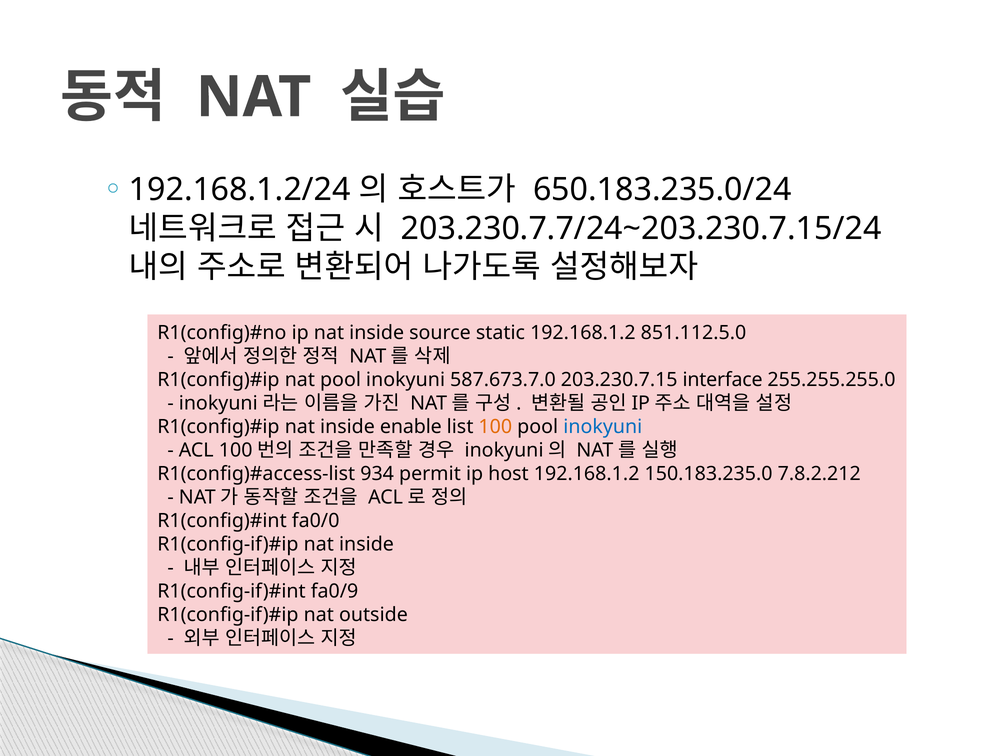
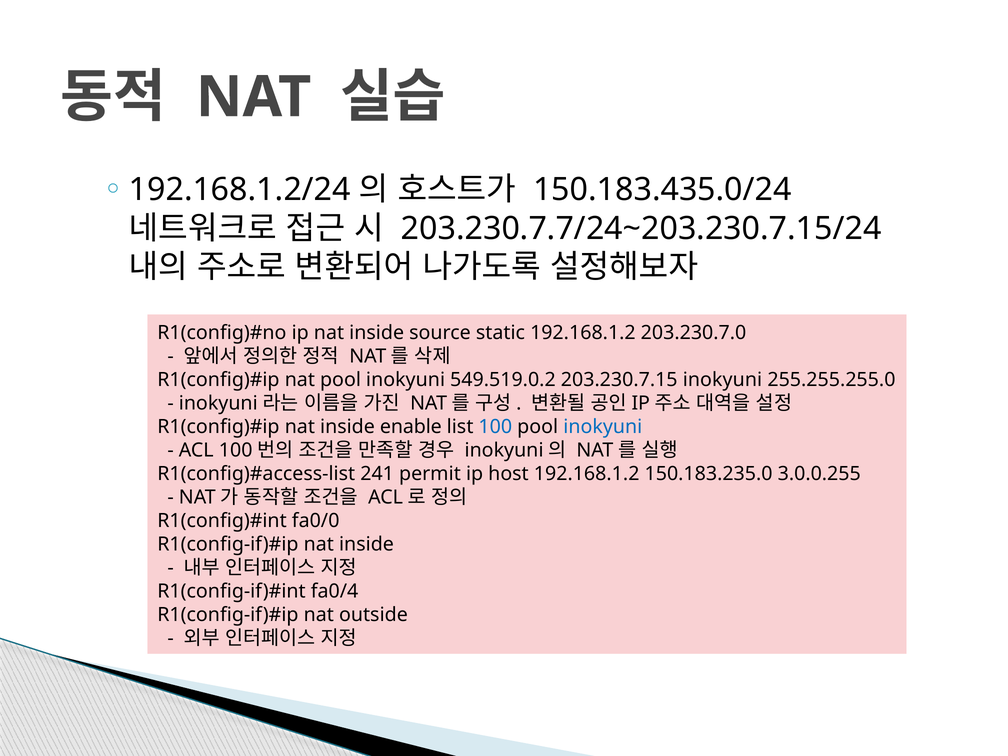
650.183.235.0/24: 650.183.235.0/24 -> 150.183.435.0/24
851.112.5.0: 851.112.5.0 -> 203.230.7.0
587.673.7.0: 587.673.7.0 -> 549.519.0.2
203.230.7.15 interface: interface -> inokyuni
100 colour: orange -> blue
934: 934 -> 241
7.8.2.212: 7.8.2.212 -> 3.0.0.255
fa0/9: fa0/9 -> fa0/4
